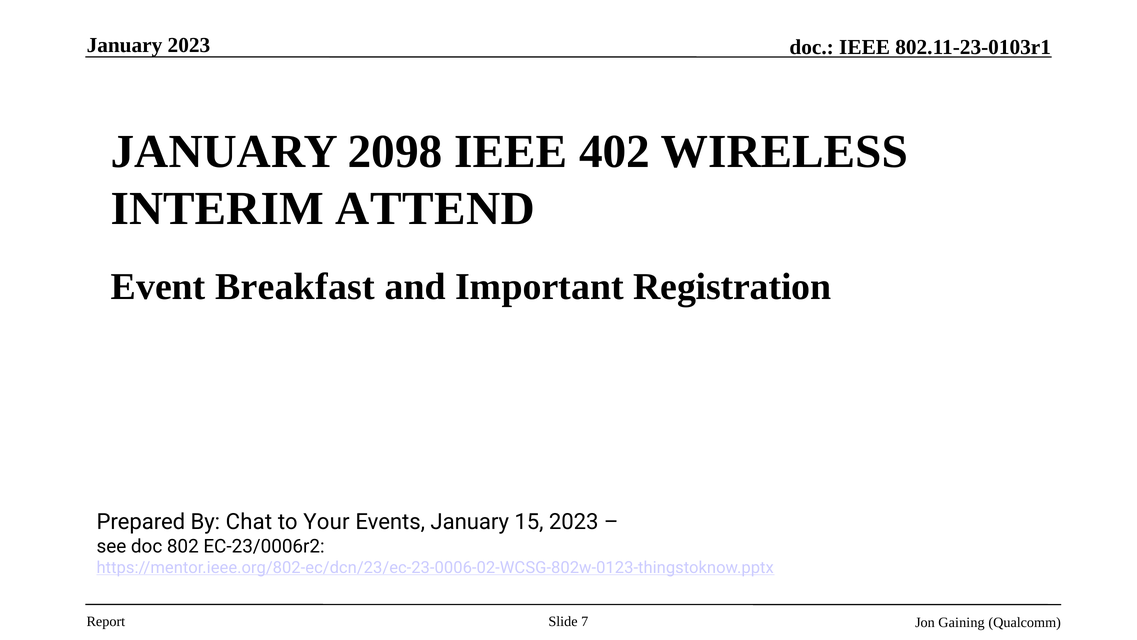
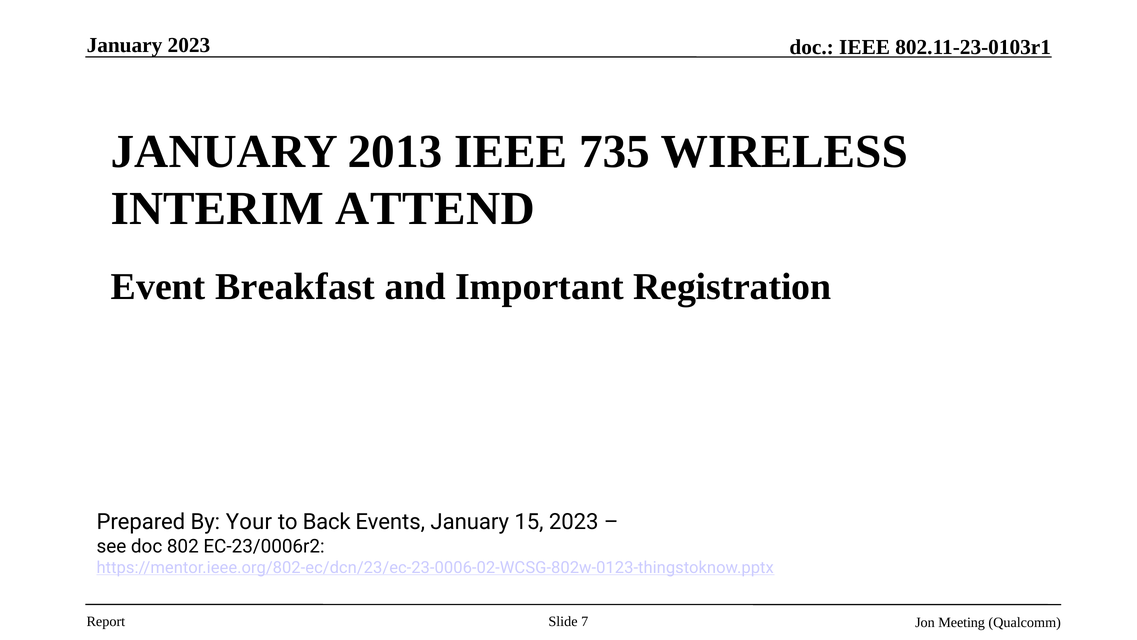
2098: 2098 -> 2013
402: 402 -> 735
Chat: Chat -> Your
Your: Your -> Back
Gaining: Gaining -> Meeting
